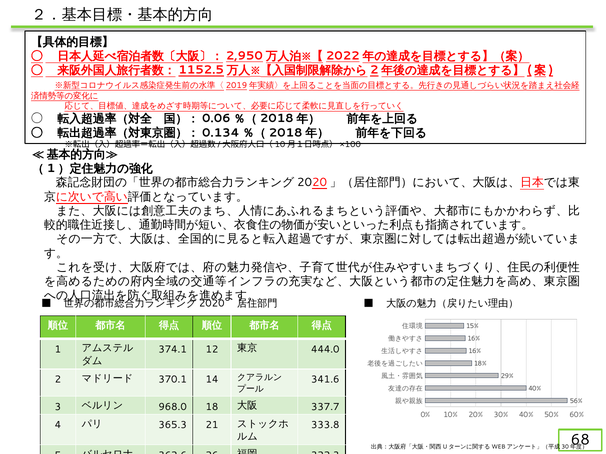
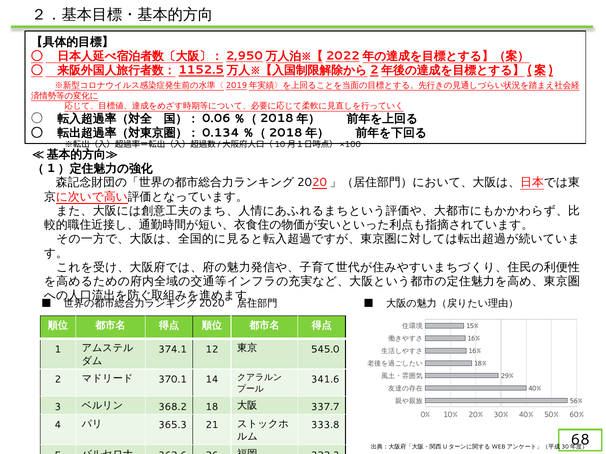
444.0: 444.0 -> 545.0
968.0: 968.0 -> 368.2
